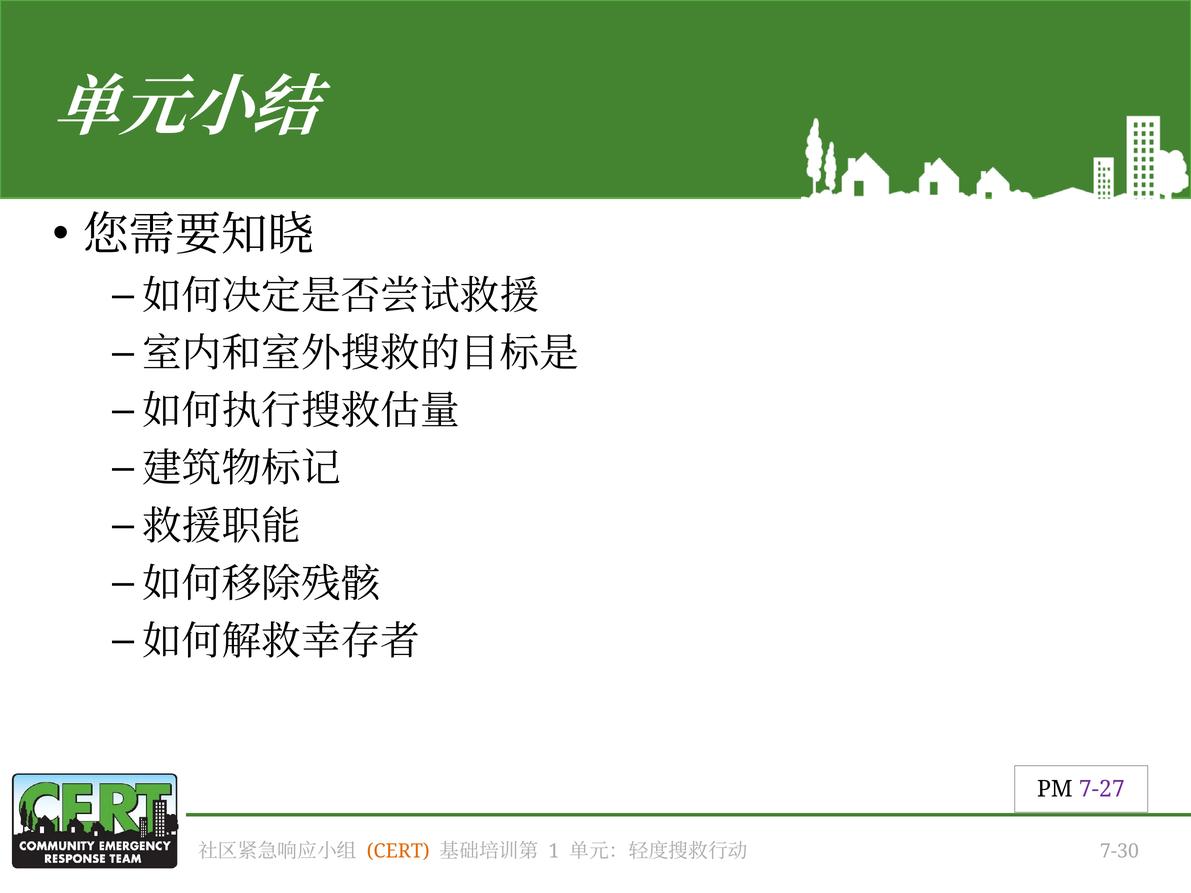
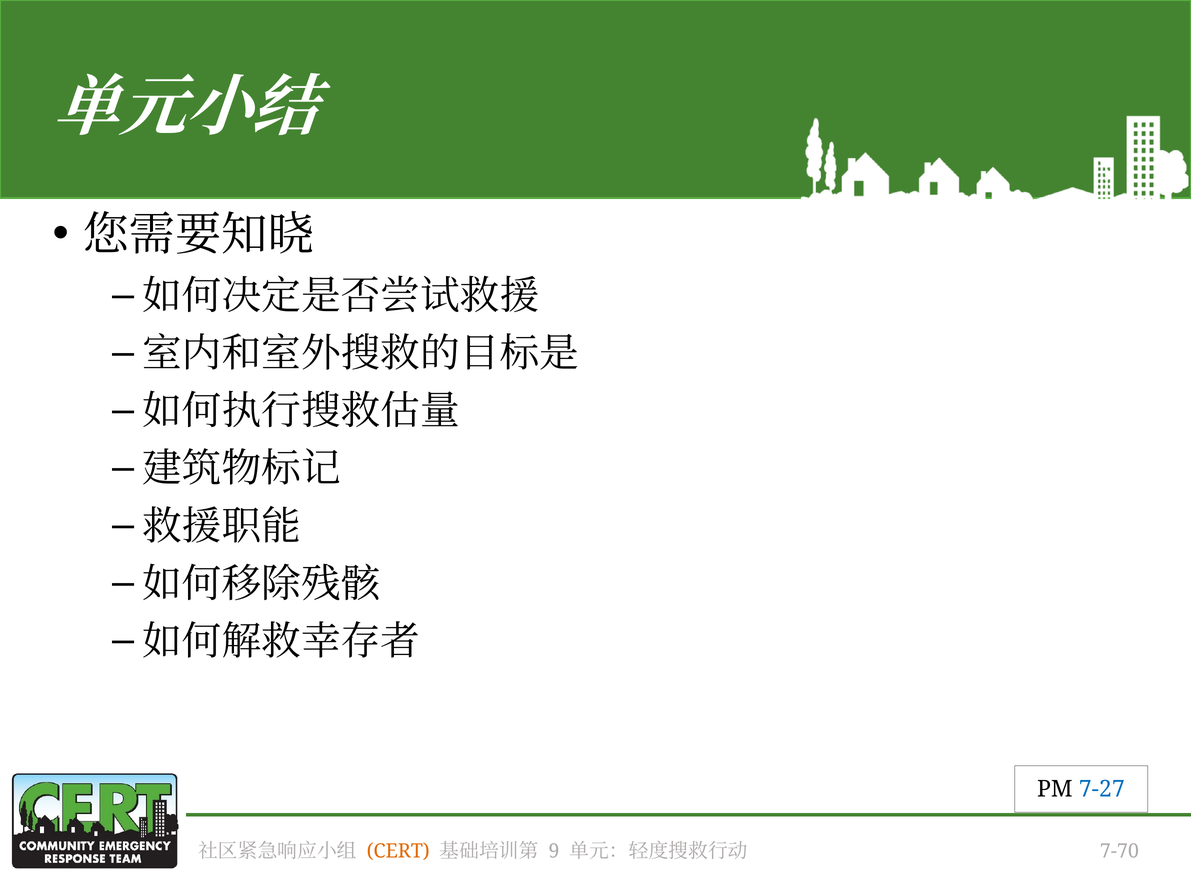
7-27 colour: purple -> blue
1: 1 -> 9
7-30: 7-30 -> 7-70
